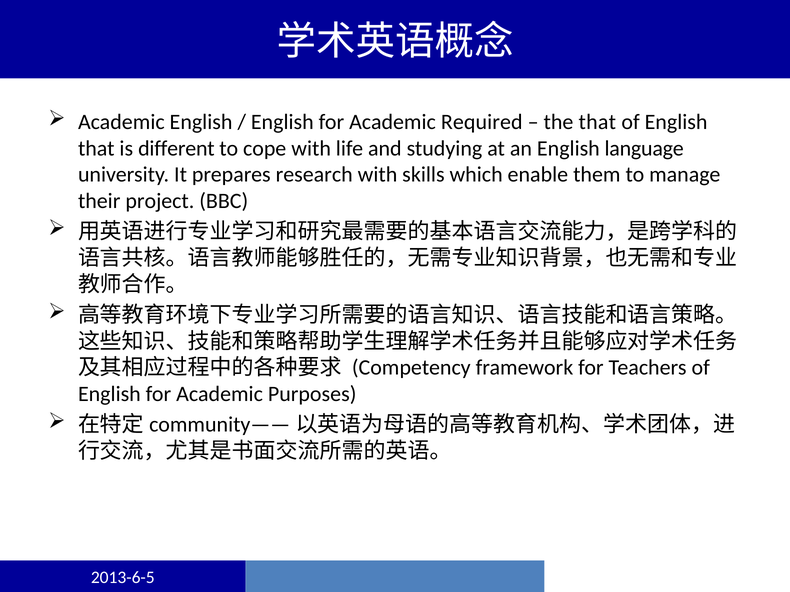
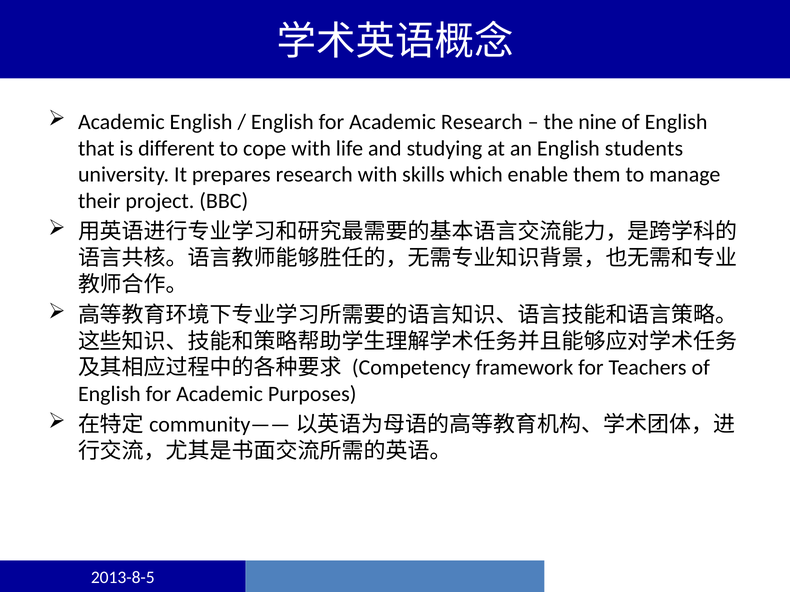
Academic Required: Required -> Research
the that: that -> nine
language: language -> students
2013-6-5: 2013-6-5 -> 2013-8-5
